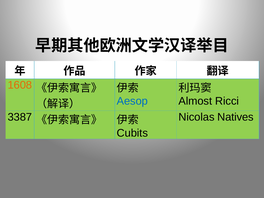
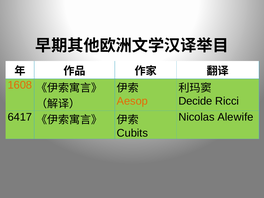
Aesop colour: blue -> orange
Almost: Almost -> Decide
3387: 3387 -> 6417
Natives: Natives -> Alewife
